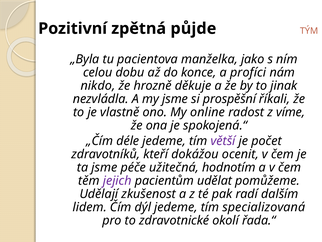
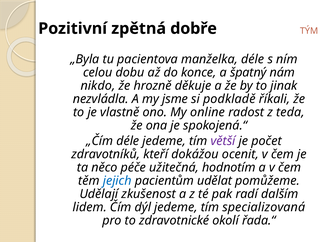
půjde: půjde -> dobře
manželka jako: jako -> déle
profíci: profíci -> špatný
prospěšní: prospěšní -> podkladě
víme: víme -> teda
ta jsme: jsme -> něco
jejich colour: purple -> blue
